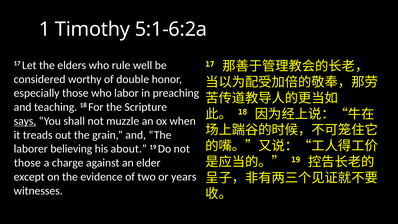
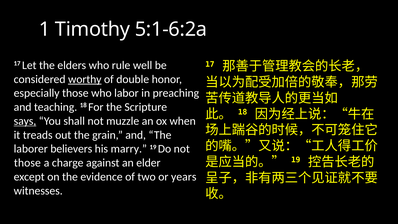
worthy underline: none -> present
believing: believing -> believers
about: about -> marry
